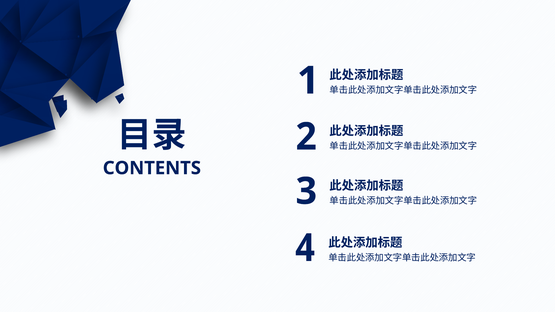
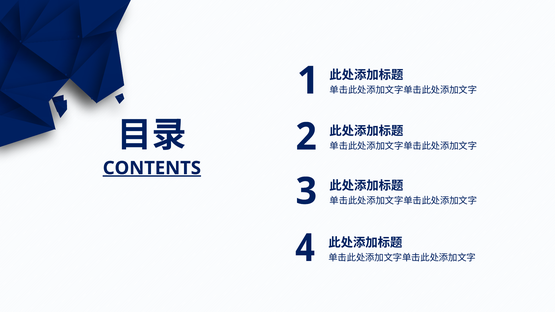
CONTENTS underline: none -> present
